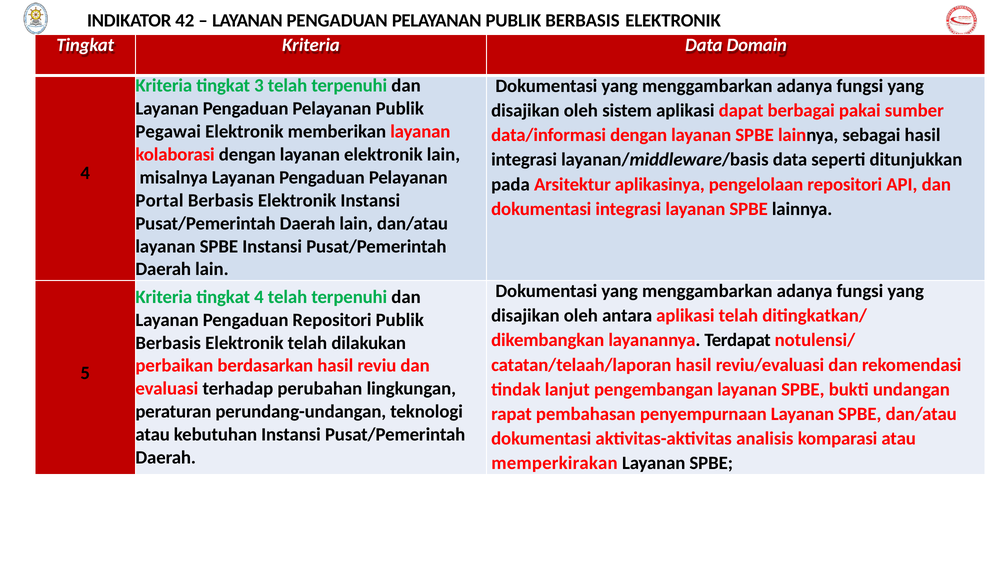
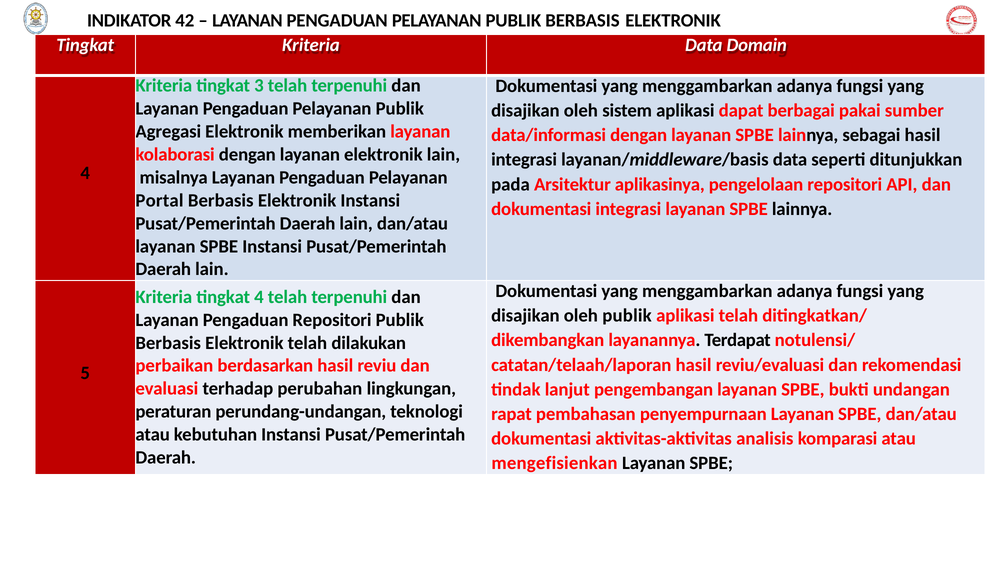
Pegawai: Pegawai -> Agregasi
oleh antara: antara -> publik
memperkirakan: memperkirakan -> mengefisienkan
